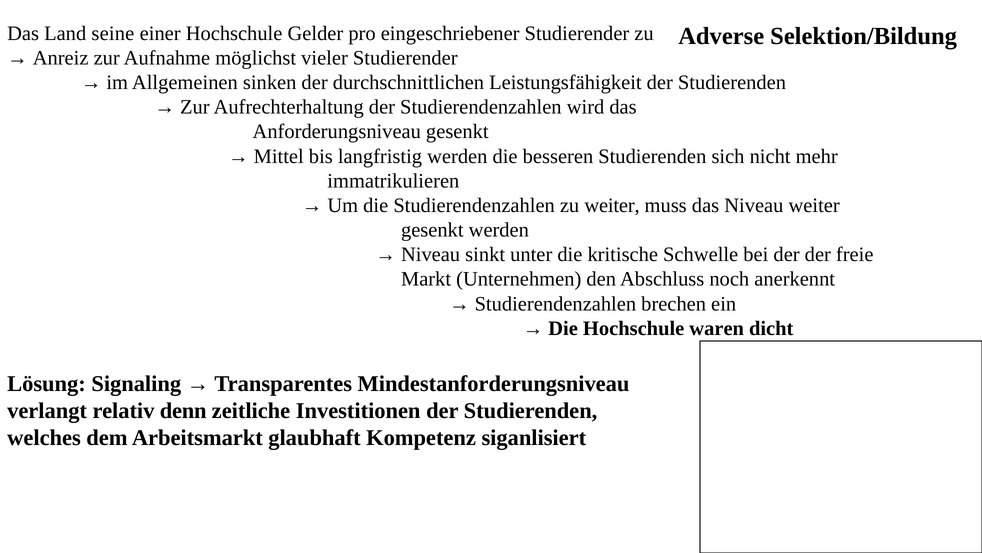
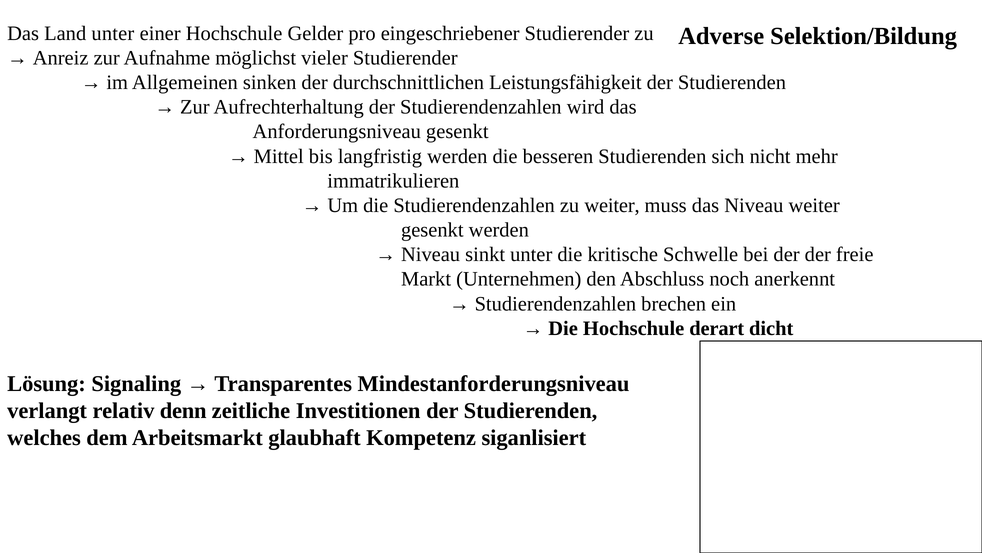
Land seine: seine -> unter
waren: waren -> derart
